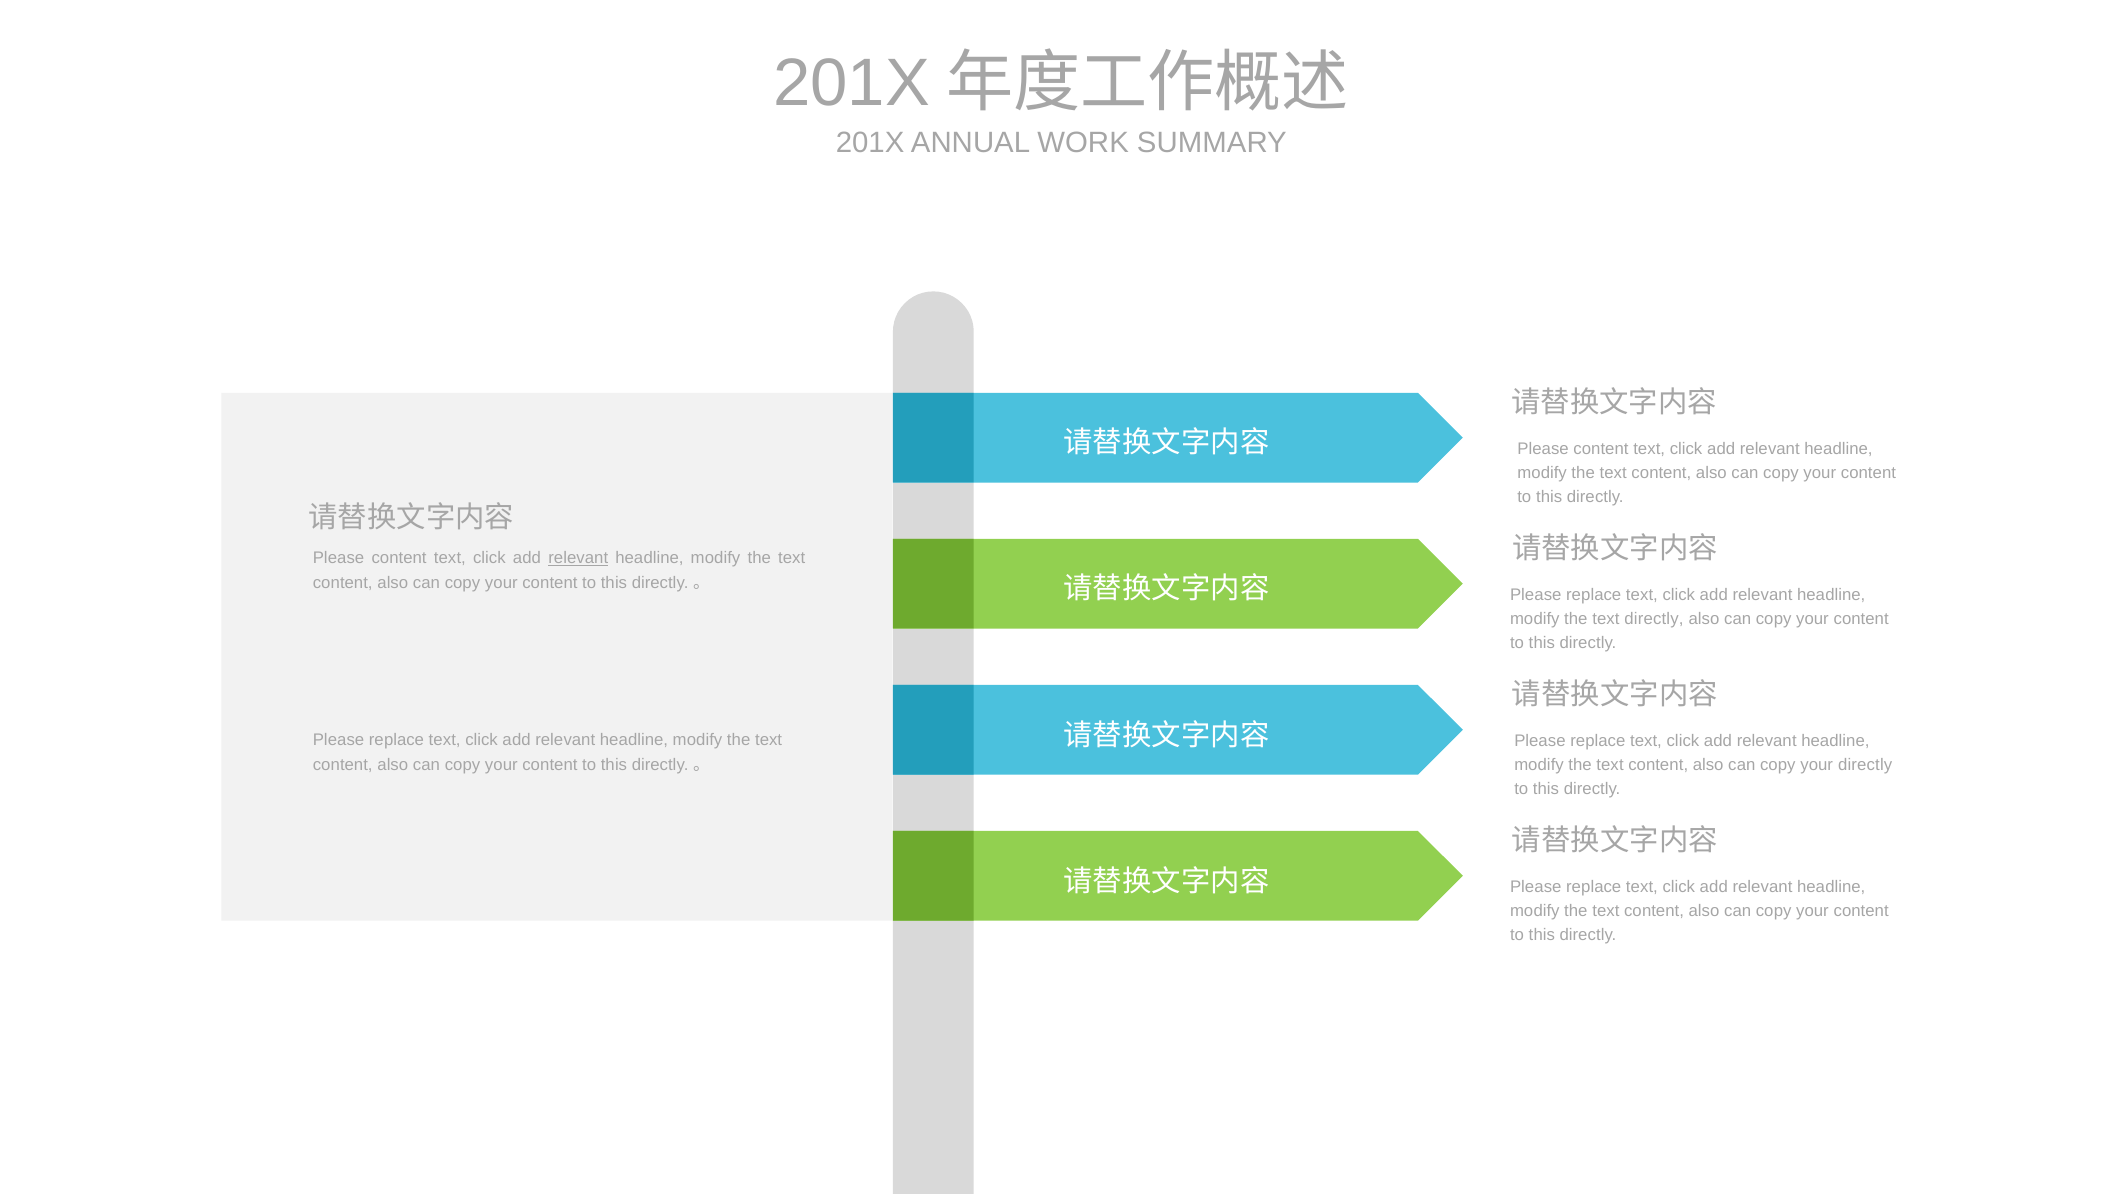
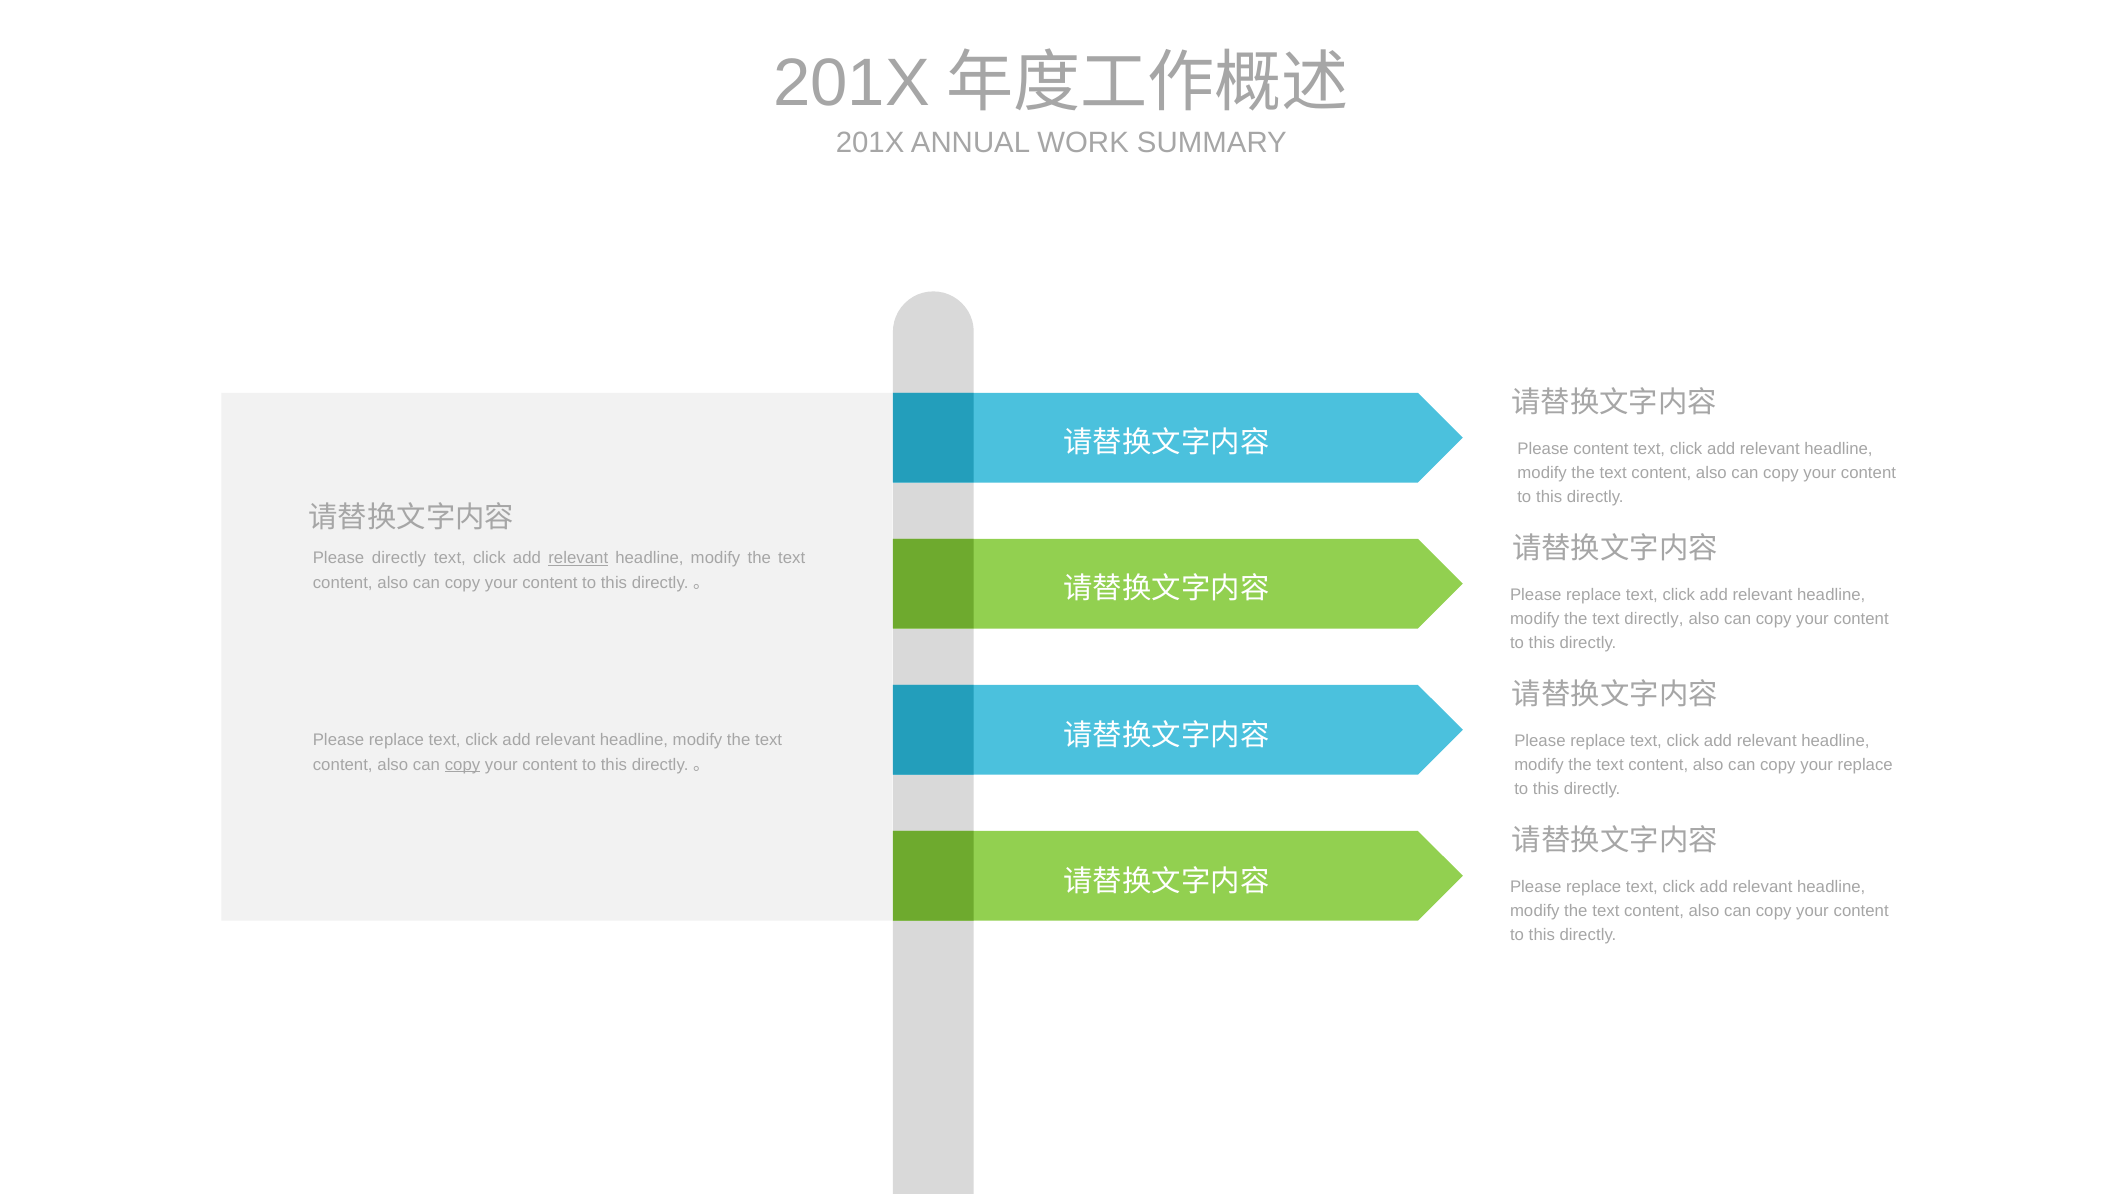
content at (399, 559): content -> directly
copy at (463, 765) underline: none -> present
your directly: directly -> replace
